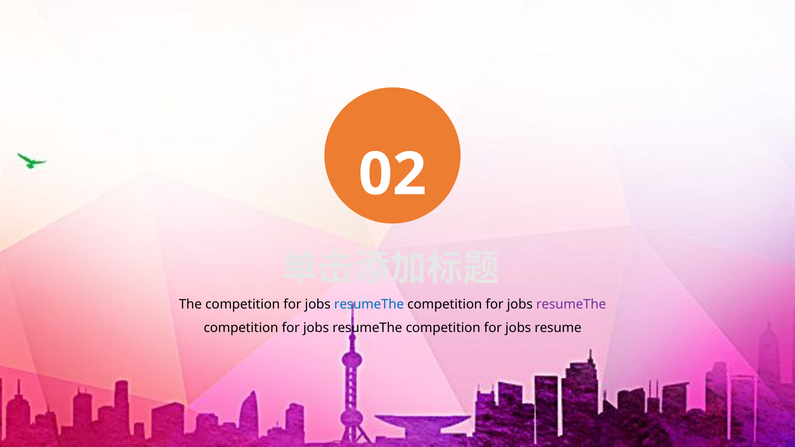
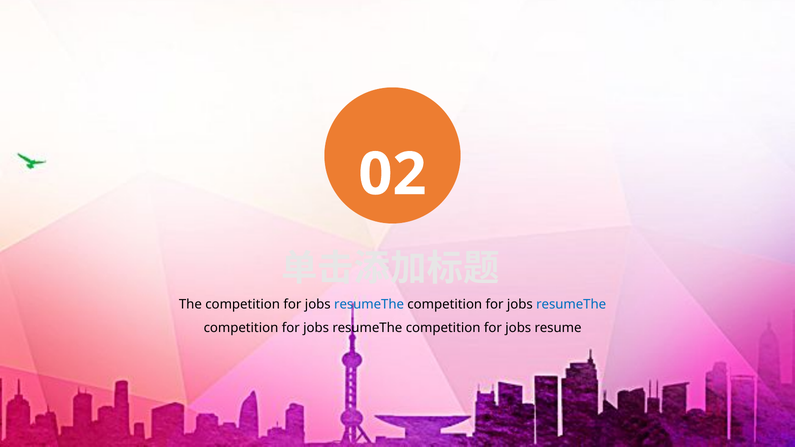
resumeThe at (571, 304) colour: purple -> blue
